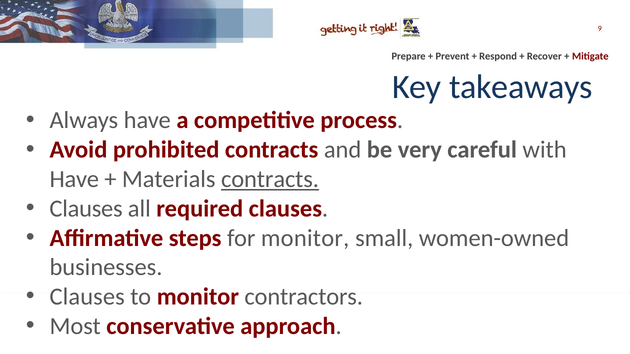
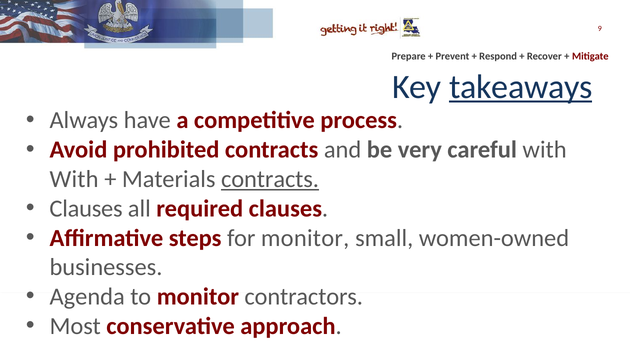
takeaways underline: none -> present
Have at (74, 179): Have -> With
Clauses at (87, 297): Clauses -> Agenda
